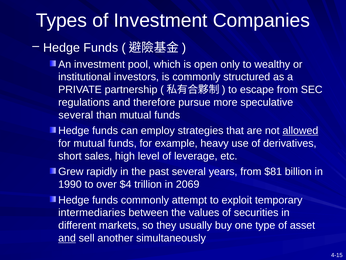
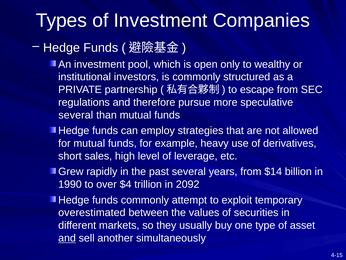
allowed underline: present -> none
$81: $81 -> $14
2069: 2069 -> 2092
intermediaries: intermediaries -> overestimated
